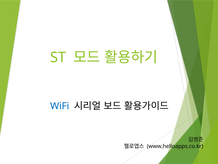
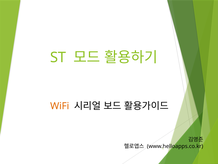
WiFi colour: blue -> orange
